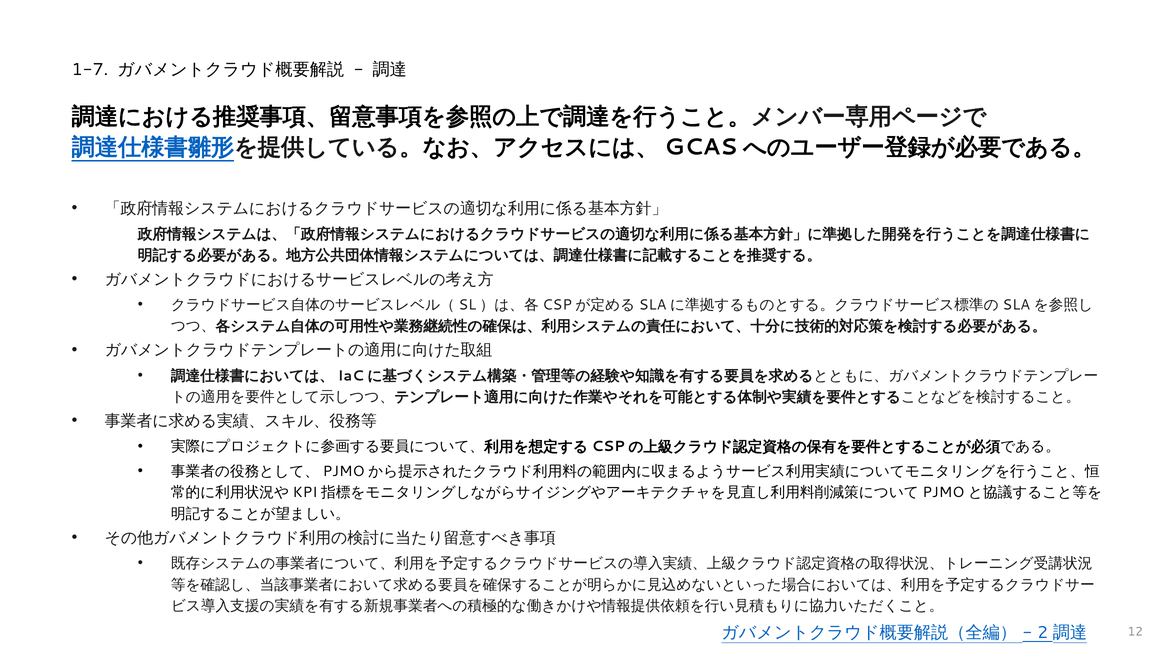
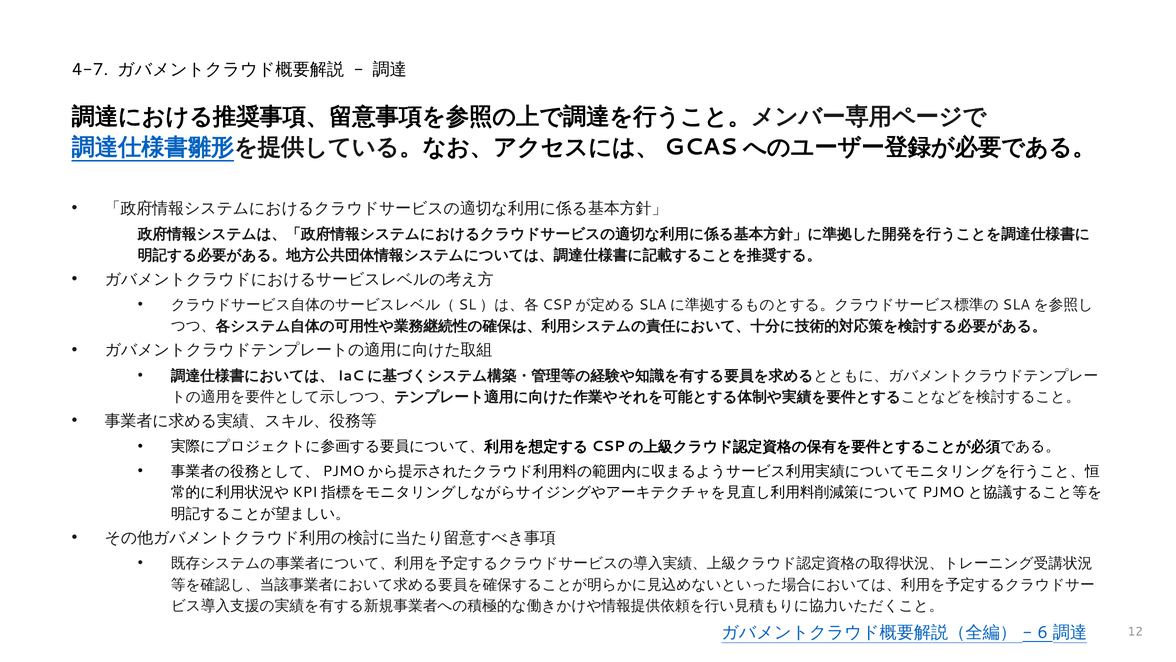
1-7: 1-7 -> 4-7
2: 2 -> 6
